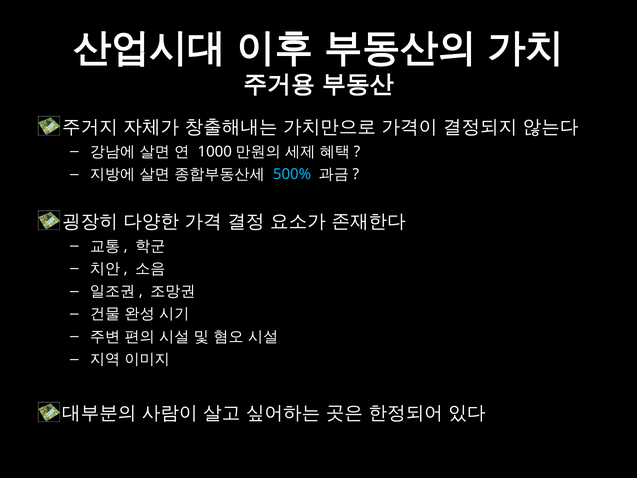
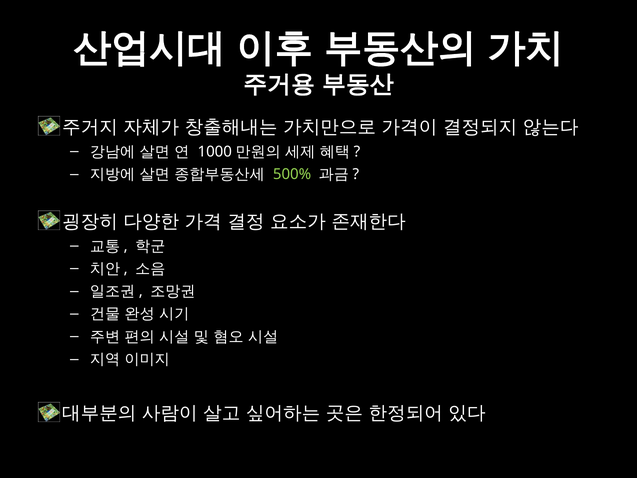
500% colour: light blue -> light green
